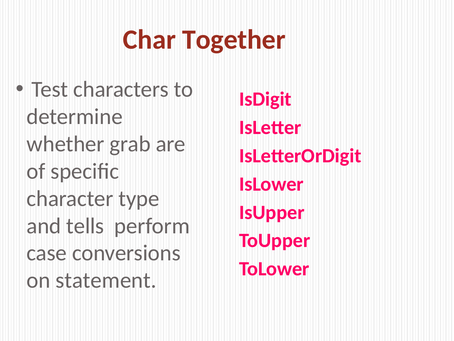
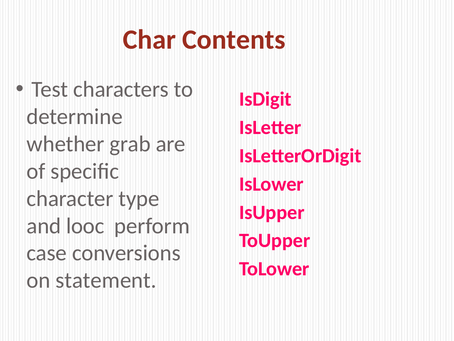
Together: Together -> Contents
tells: tells -> looc
